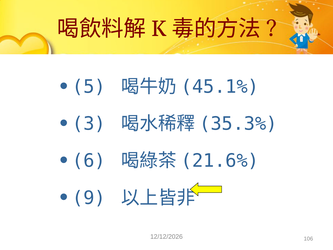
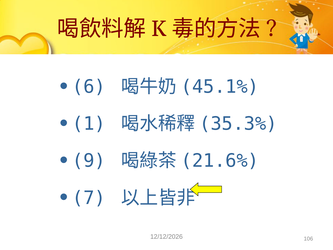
5: 5 -> 6
3: 3 -> 1
6: 6 -> 9
9: 9 -> 7
